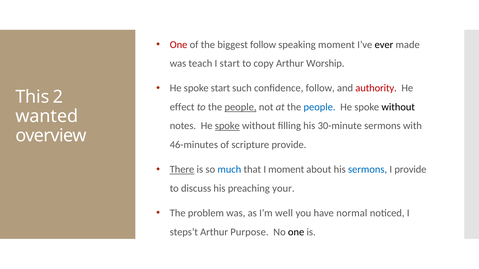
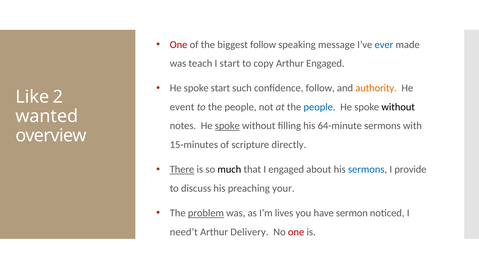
speaking moment: moment -> message
ever colour: black -> blue
Arthur Worship: Worship -> Engaged
authority colour: red -> orange
This: This -> Like
effect: effect -> event
people at (241, 107) underline: present -> none
30-minute: 30-minute -> 64-minute
46-minutes: 46-minutes -> 15-minutes
scripture provide: provide -> directly
much colour: blue -> black
I moment: moment -> engaged
problem underline: none -> present
well: well -> lives
normal: normal -> sermon
steps’t: steps’t -> need’t
Purpose: Purpose -> Delivery
one at (296, 232) colour: black -> red
